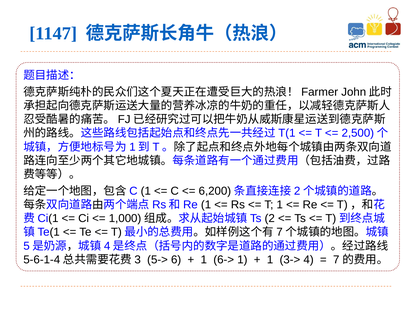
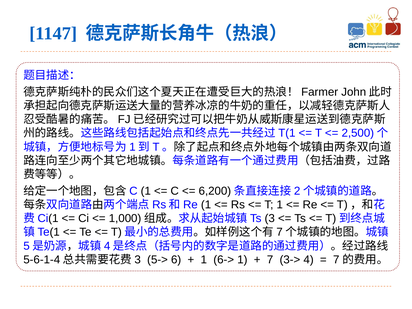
2: 2 -> 3
1 at (270, 260): 1 -> 7
